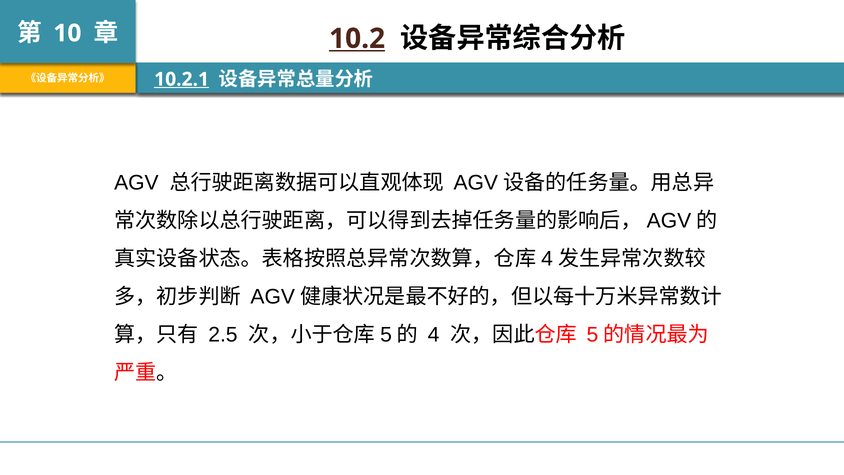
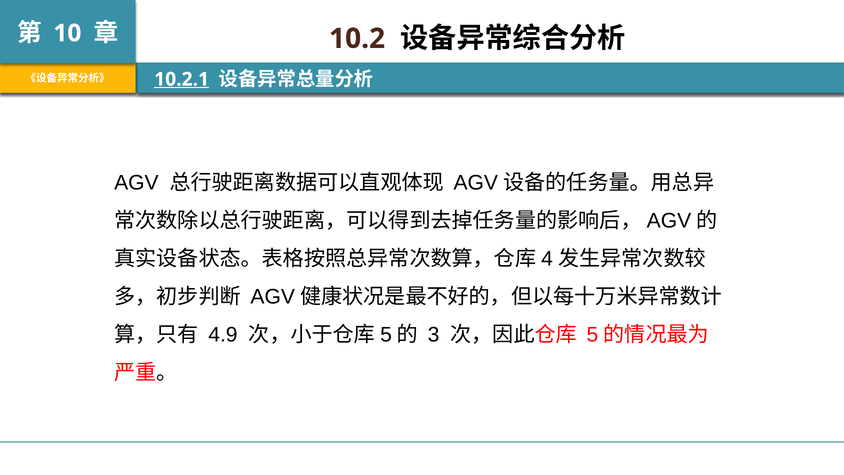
10.2 underline: present -> none
2.5: 2.5 -> 4.9
4: 4 -> 3
